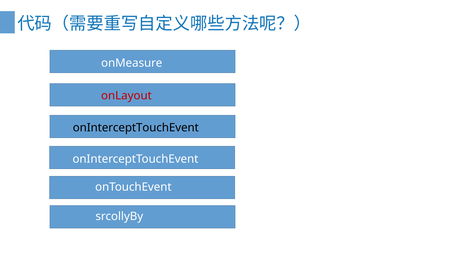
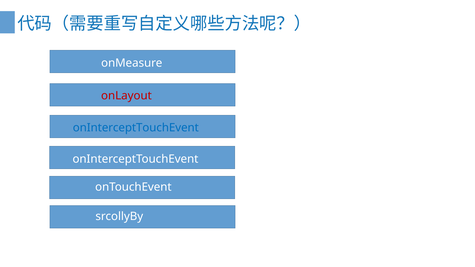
onInterceptTouchEvent at (136, 128) colour: black -> blue
